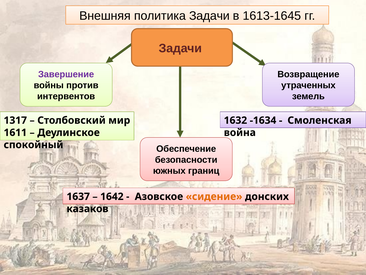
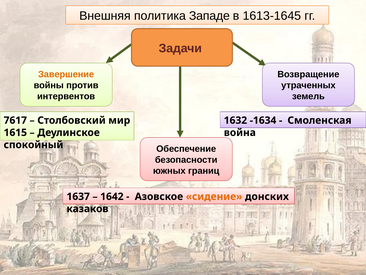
политика Задачи: Задачи -> Западе
Завершение colour: purple -> orange
1317: 1317 -> 7617
1611: 1611 -> 1615
